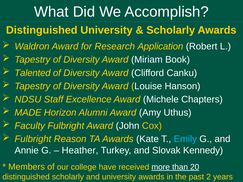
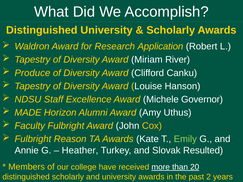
Book: Book -> River
Talented: Talented -> Produce
Chapters: Chapters -> Governor
Emily colour: light blue -> light green
Kennedy: Kennedy -> Resulted
